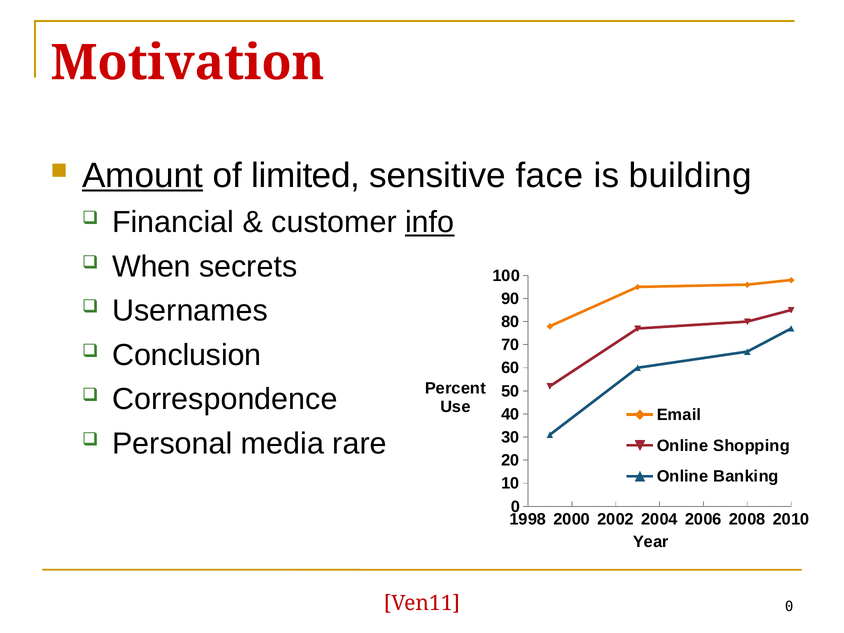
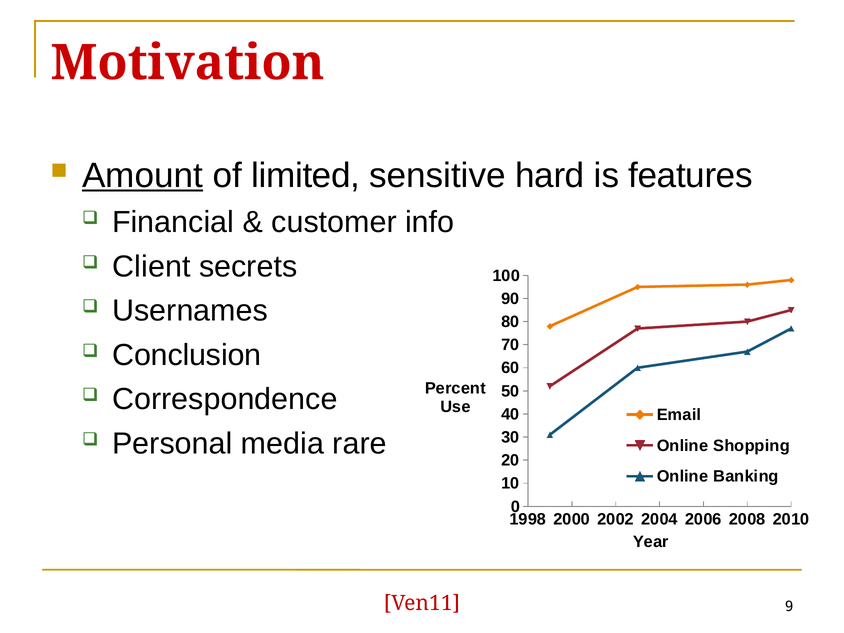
face: face -> hard
building: building -> features
info underline: present -> none
When: When -> Client
Ven11 0: 0 -> 9
